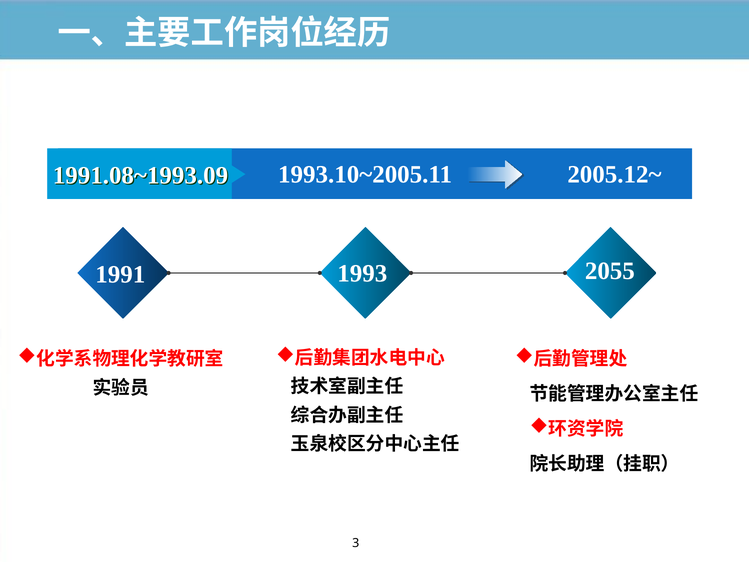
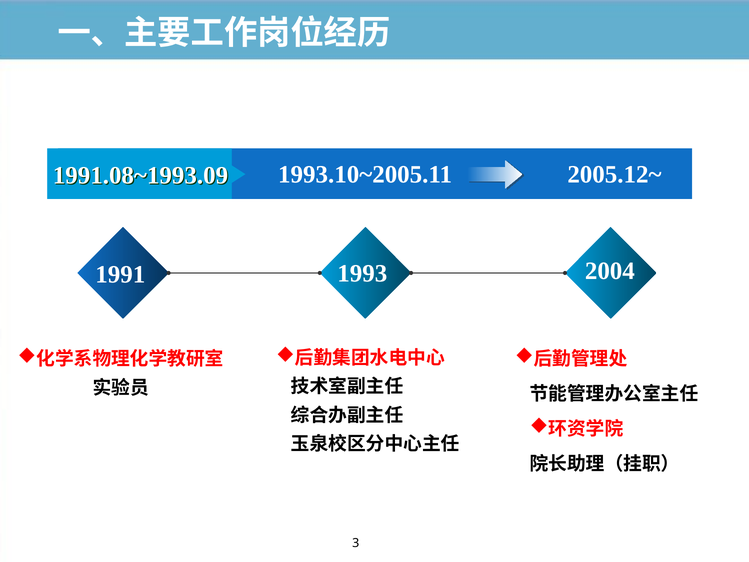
2055: 2055 -> 2004
